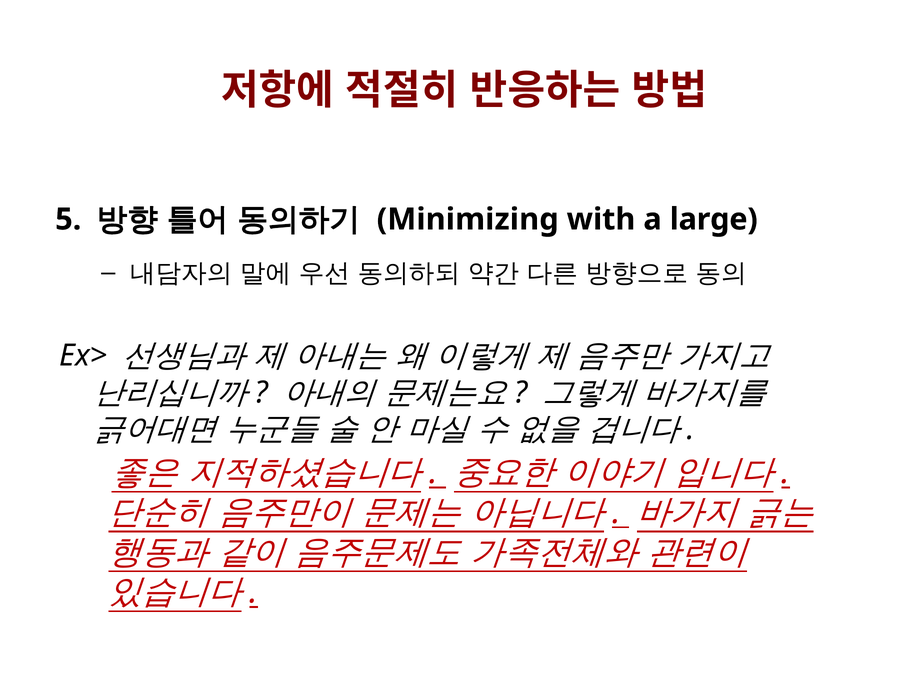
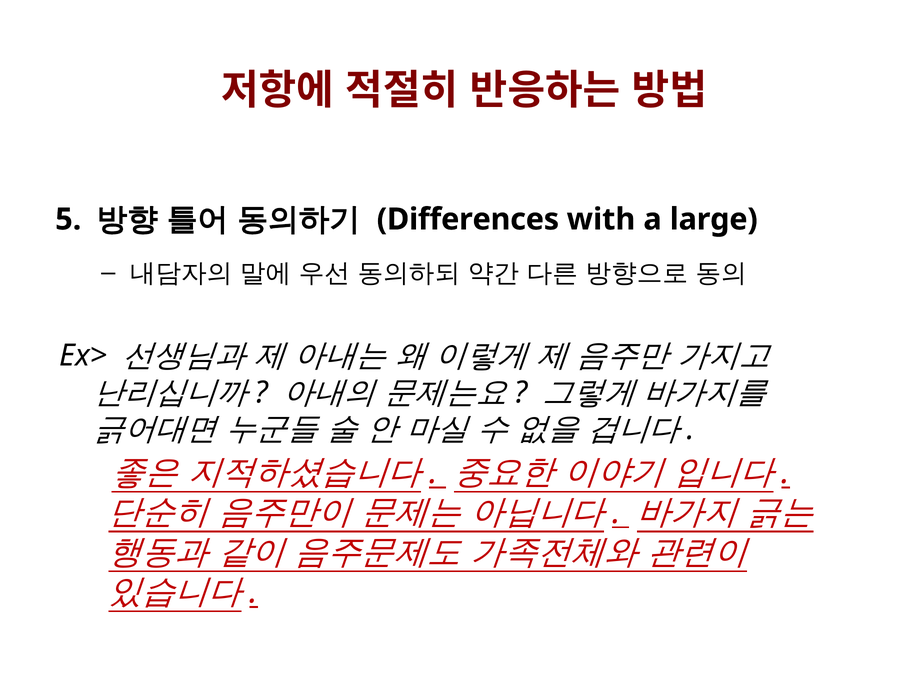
Minimizing: Minimizing -> Differences
